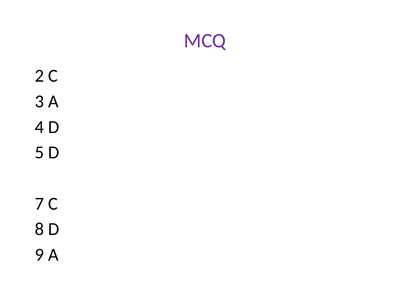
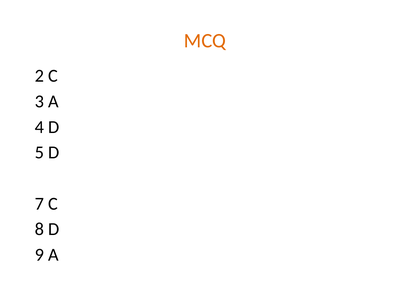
MCQ colour: purple -> orange
